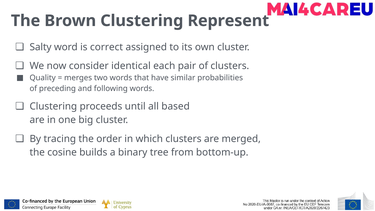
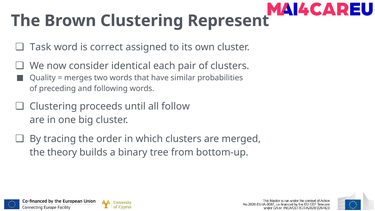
Salty: Salty -> Task
based: based -> follow
cosine: cosine -> theory
